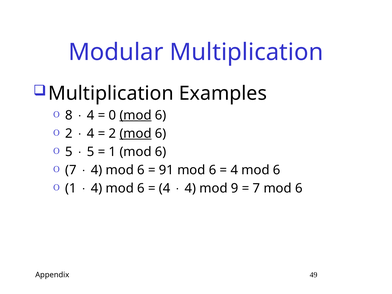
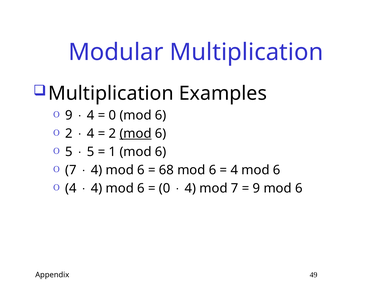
8 at (69, 115): 8 -> 9
mod at (136, 115) underline: present -> none
91: 91 -> 68
1 at (71, 188): 1 -> 4
4 at (165, 188): 4 -> 0
mod 9: 9 -> 7
7 at (256, 188): 7 -> 9
